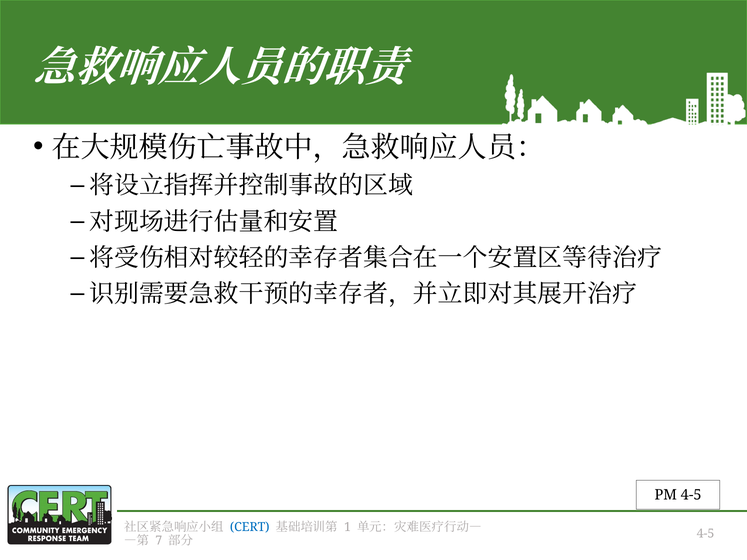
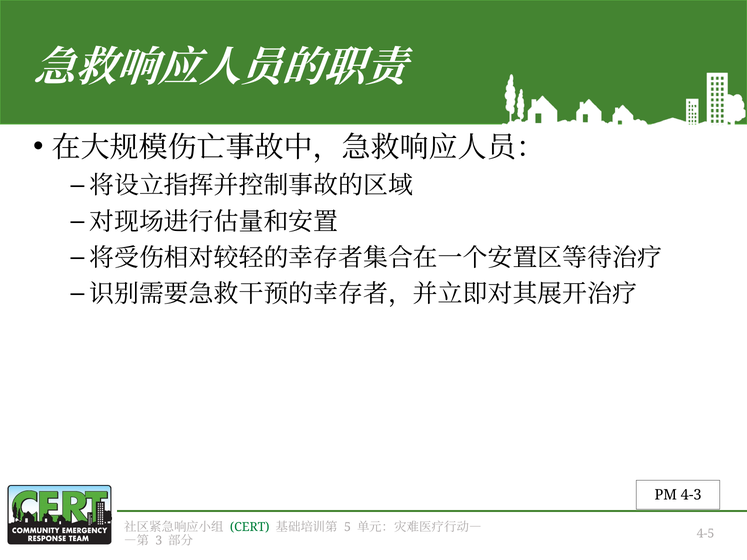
PM 4-5: 4-5 -> 4-3
CERT colour: blue -> green
1: 1 -> 5
7: 7 -> 3
